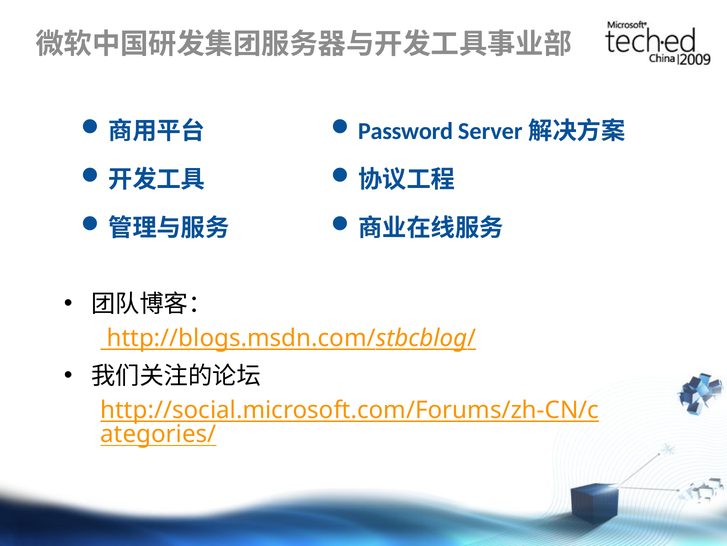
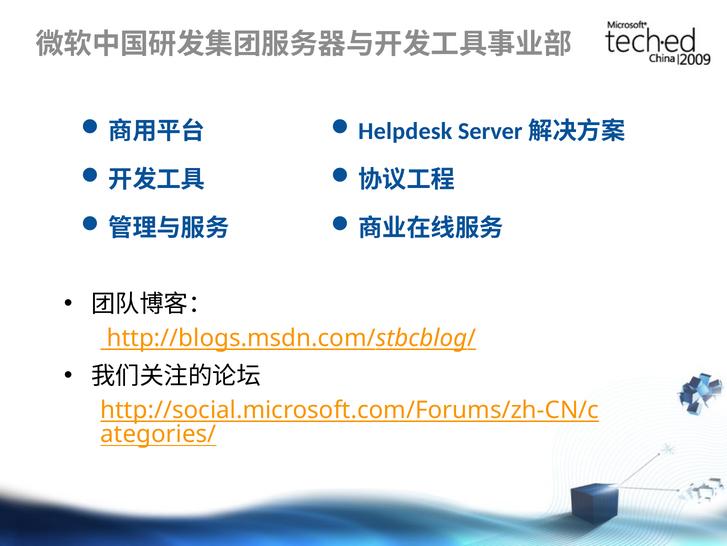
Password: Password -> Helpdesk
